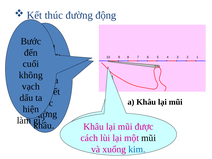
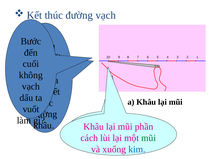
động at (106, 15): động -> vạch
hiện: hiện -> vuốt
được: được -> phần
mũi at (149, 138) colour: black -> green
